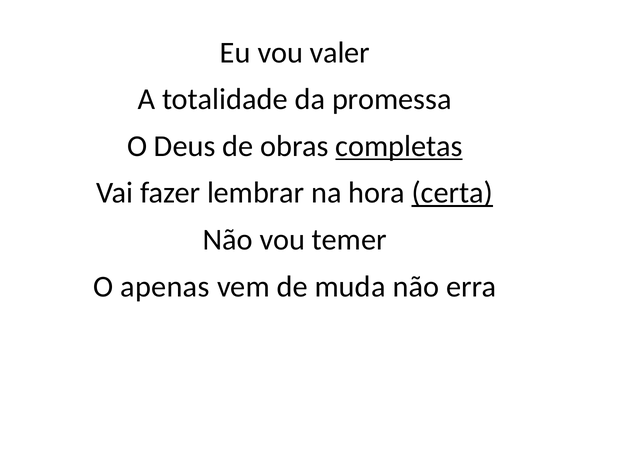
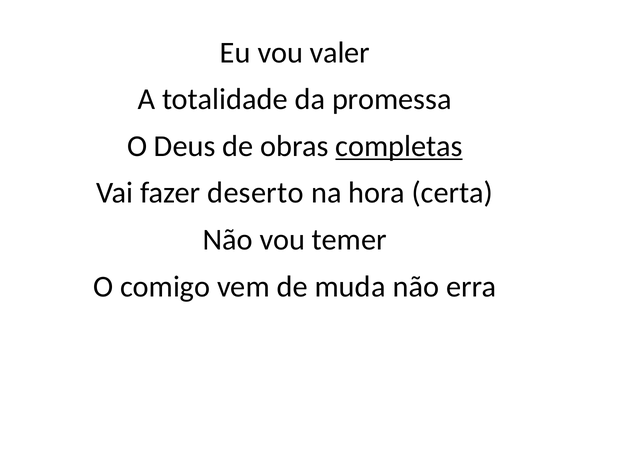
lembrar: lembrar -> deserto
certa underline: present -> none
apenas: apenas -> comigo
